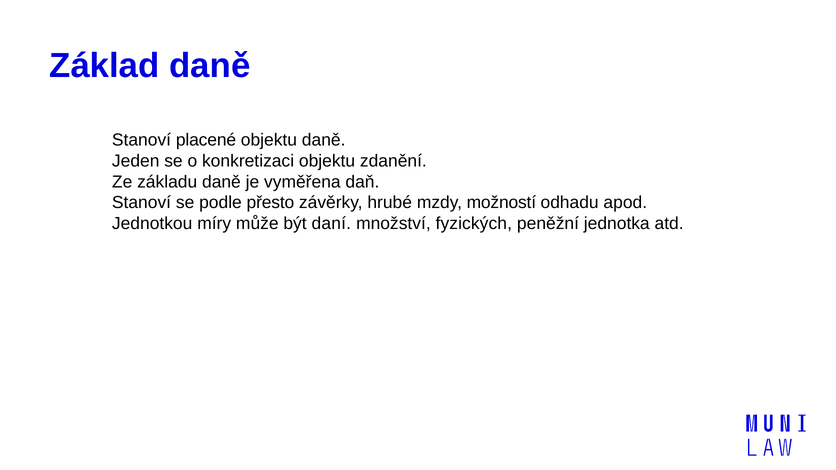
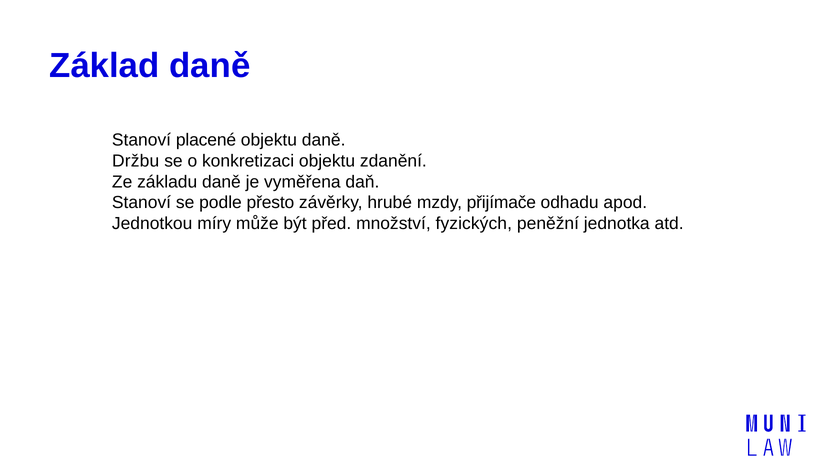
Jeden: Jeden -> Držbu
možností: možností -> přijímače
daní: daní -> před
